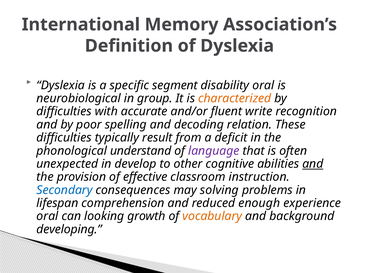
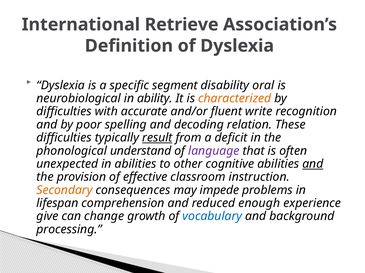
Memory: Memory -> Retrieve
group: group -> ability
result underline: none -> present
in develop: develop -> abilities
Secondary colour: blue -> orange
solving: solving -> impede
oral at (47, 217): oral -> give
looking: looking -> change
vocabulary colour: orange -> blue
developing: developing -> processing
